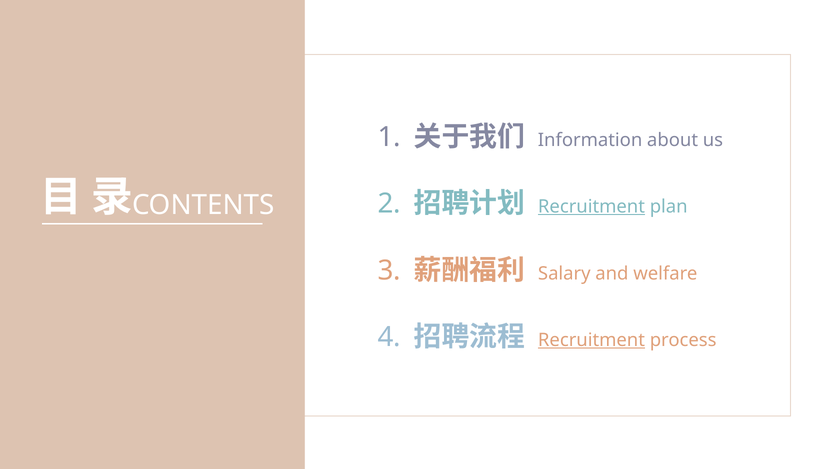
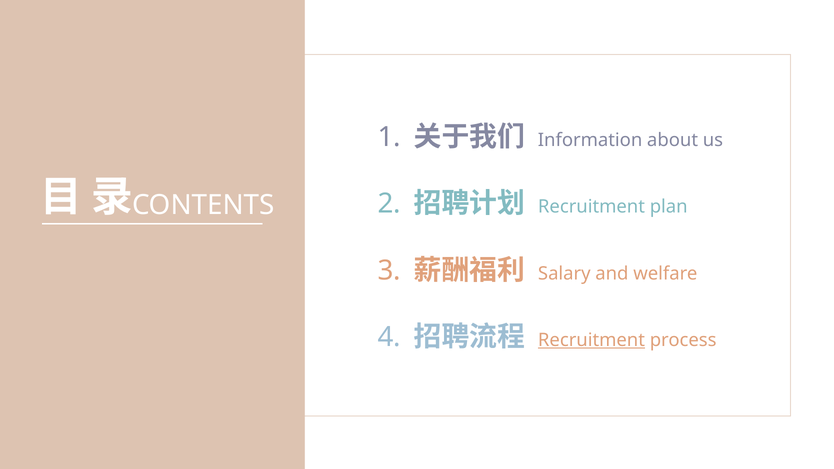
Recruitment at (591, 207) underline: present -> none
